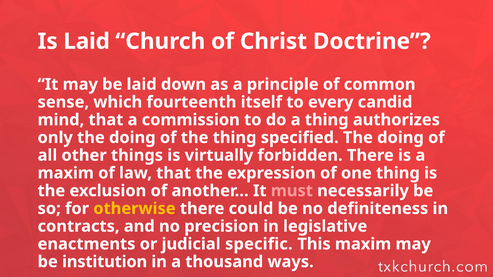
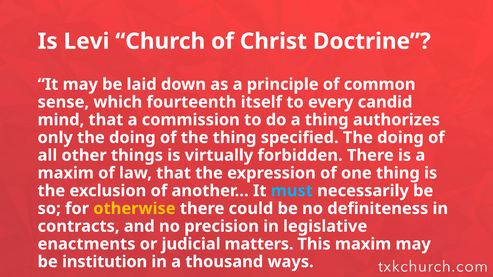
Is Laid: Laid -> Levi
must colour: pink -> light blue
specific: specific -> matters
